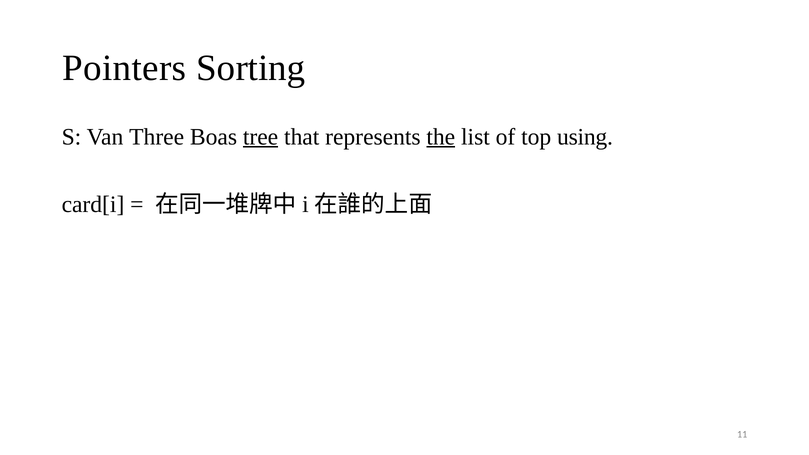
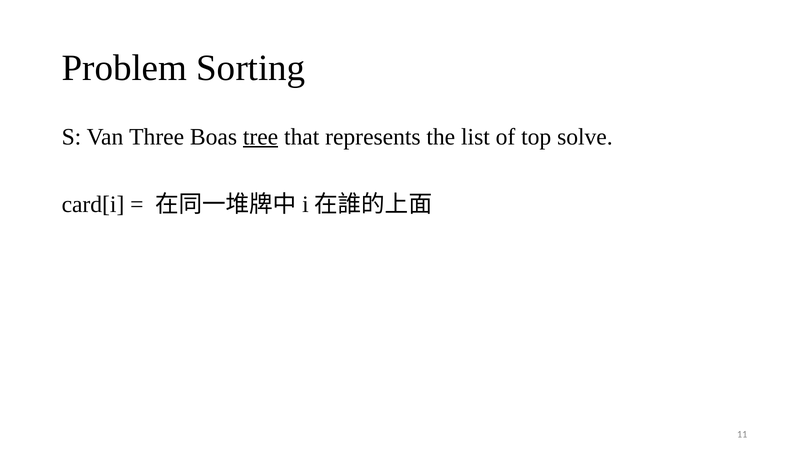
Pointers: Pointers -> Problem
the underline: present -> none
using: using -> solve
